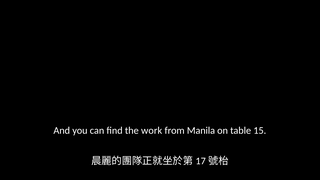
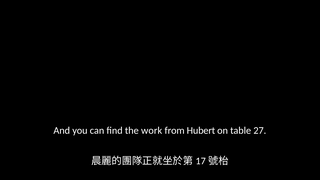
Manila: Manila -> Hubert
15: 15 -> 27
